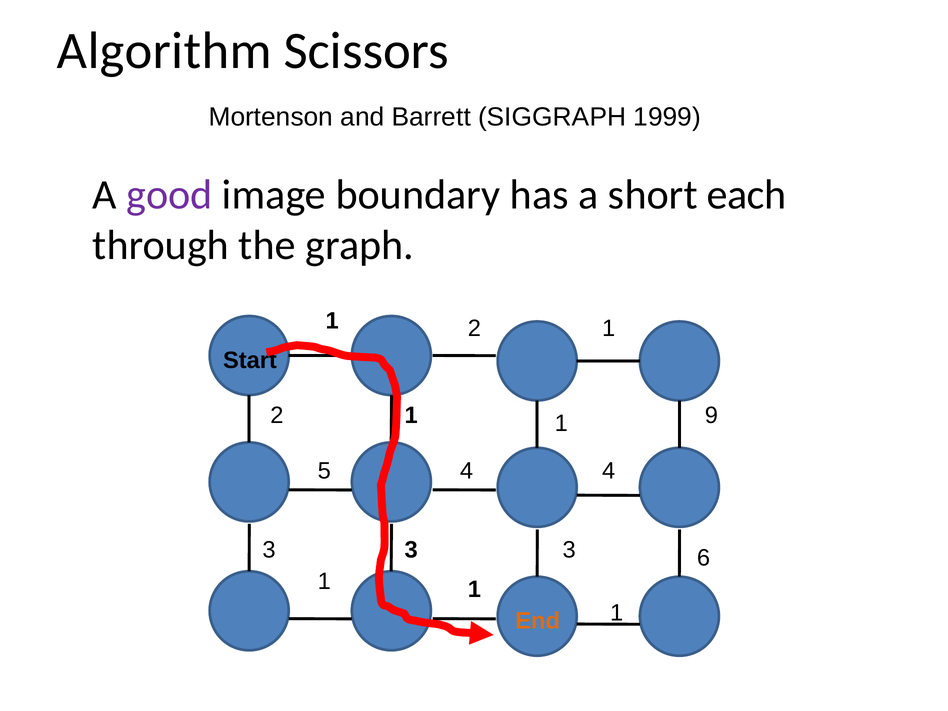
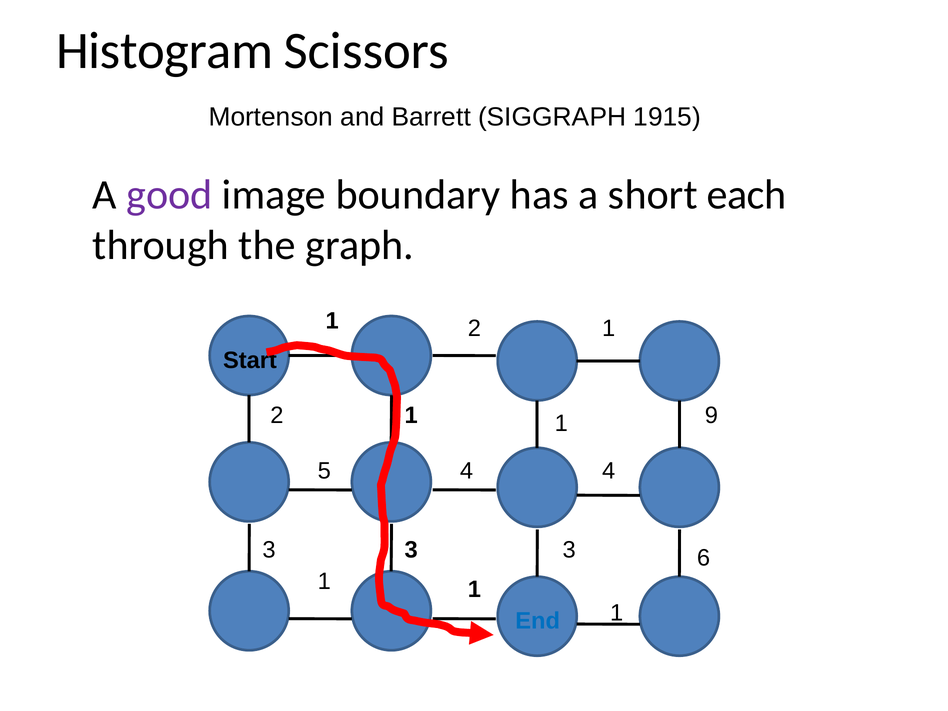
Algorithm: Algorithm -> Histogram
1999: 1999 -> 1915
End colour: orange -> blue
